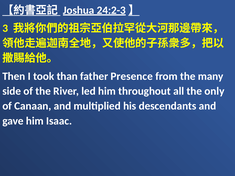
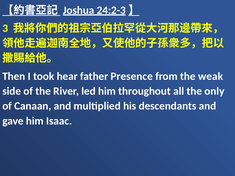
than: than -> hear
many: many -> weak
